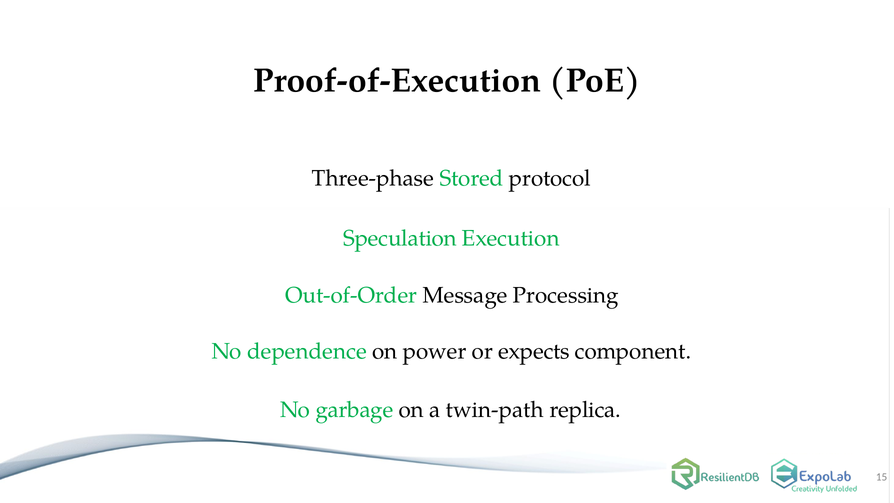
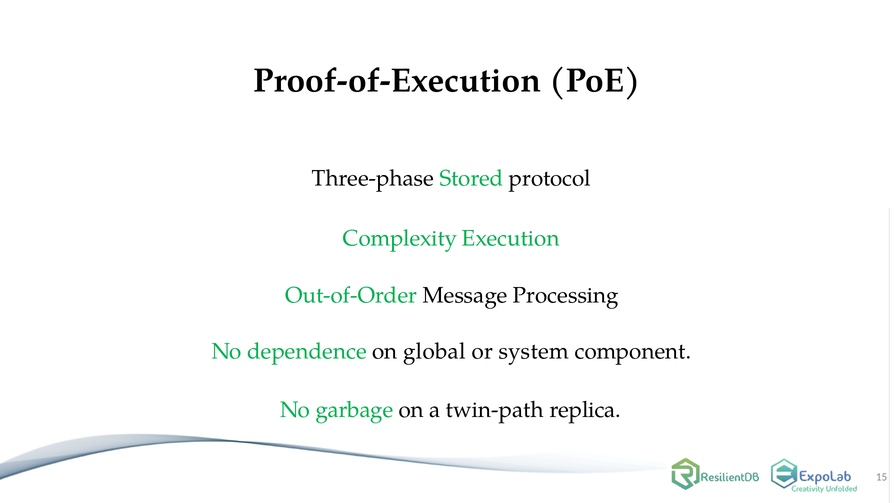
Speculation: Speculation -> Complexity
power: power -> global
expects: expects -> system
